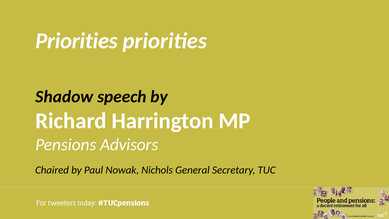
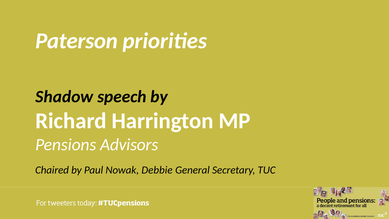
Priorities at (77, 41): Priorities -> Paterson
Nichols: Nichols -> Debbie
